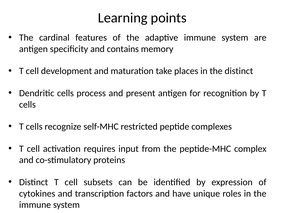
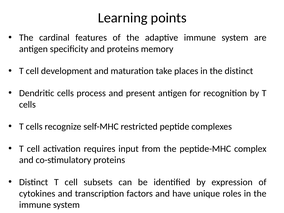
and contains: contains -> proteins
